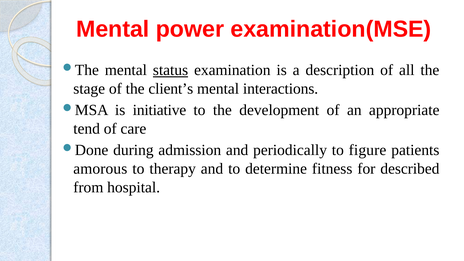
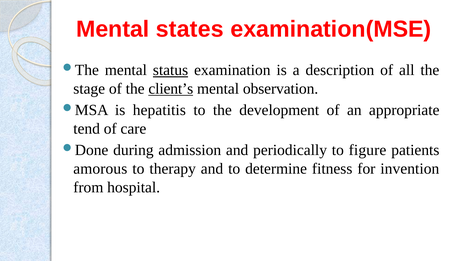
power: power -> states
client’s underline: none -> present
interactions: interactions -> observation
initiative: initiative -> hepatitis
described: described -> invention
